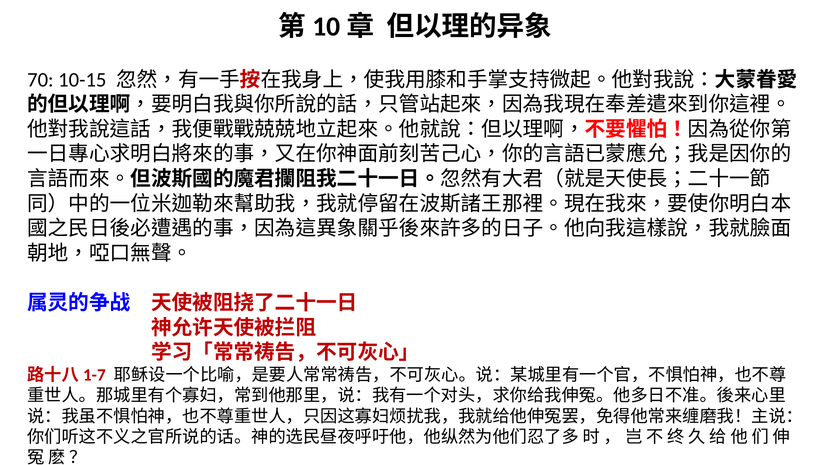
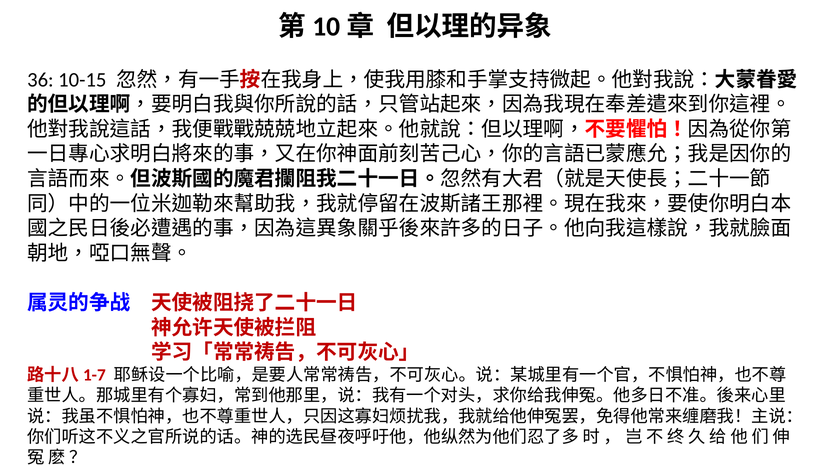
70: 70 -> 36
